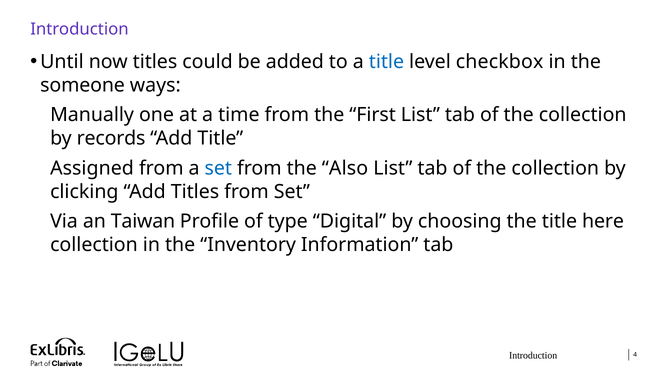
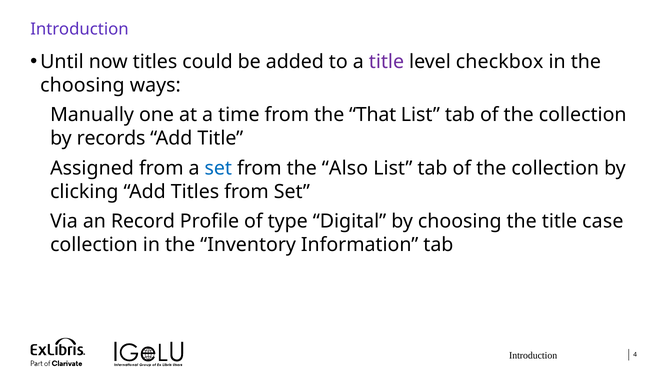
title at (386, 62) colour: blue -> purple
someone at (83, 85): someone -> choosing
First: First -> That
Taiwan: Taiwan -> Record
here: here -> case
